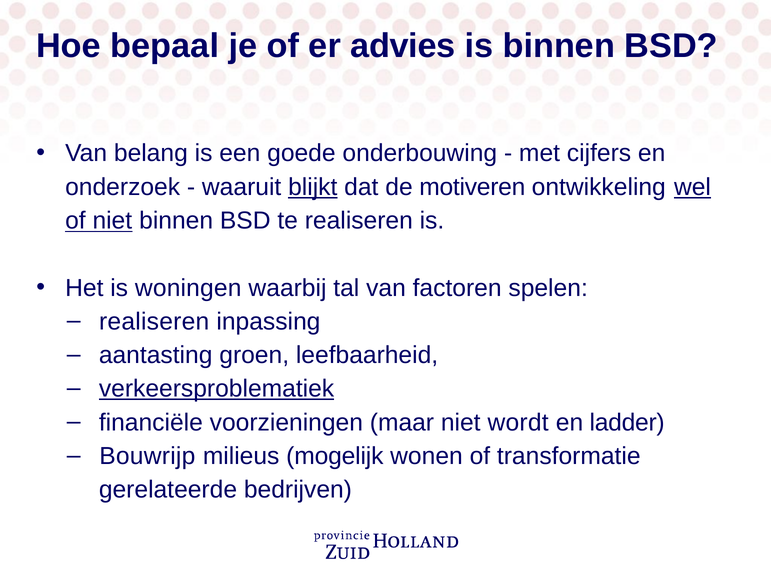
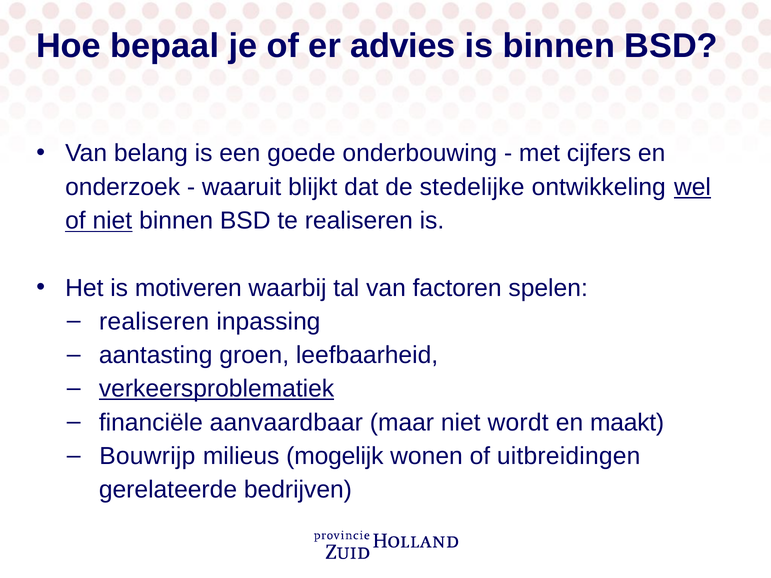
blijkt underline: present -> none
motiveren: motiveren -> stedelijke
woningen: woningen -> motiveren
voorzieningen: voorzieningen -> aanvaardbaar
ladder: ladder -> maakt
transformatie: transformatie -> uitbreidingen
